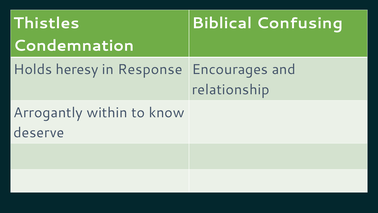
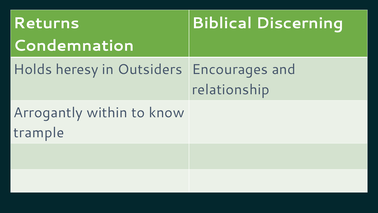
Thistles: Thistles -> Returns
Confusing: Confusing -> Discerning
Response: Response -> Outsiders
deserve: deserve -> trample
